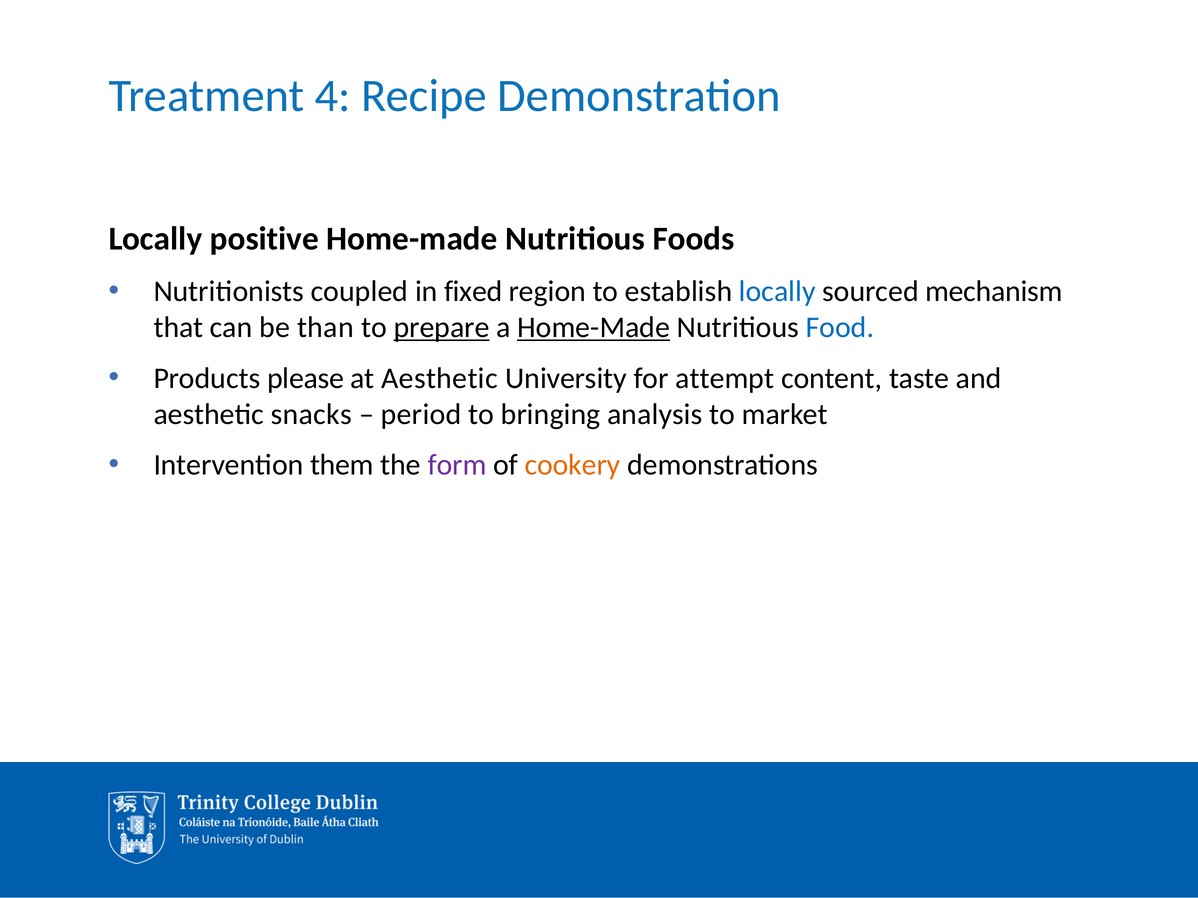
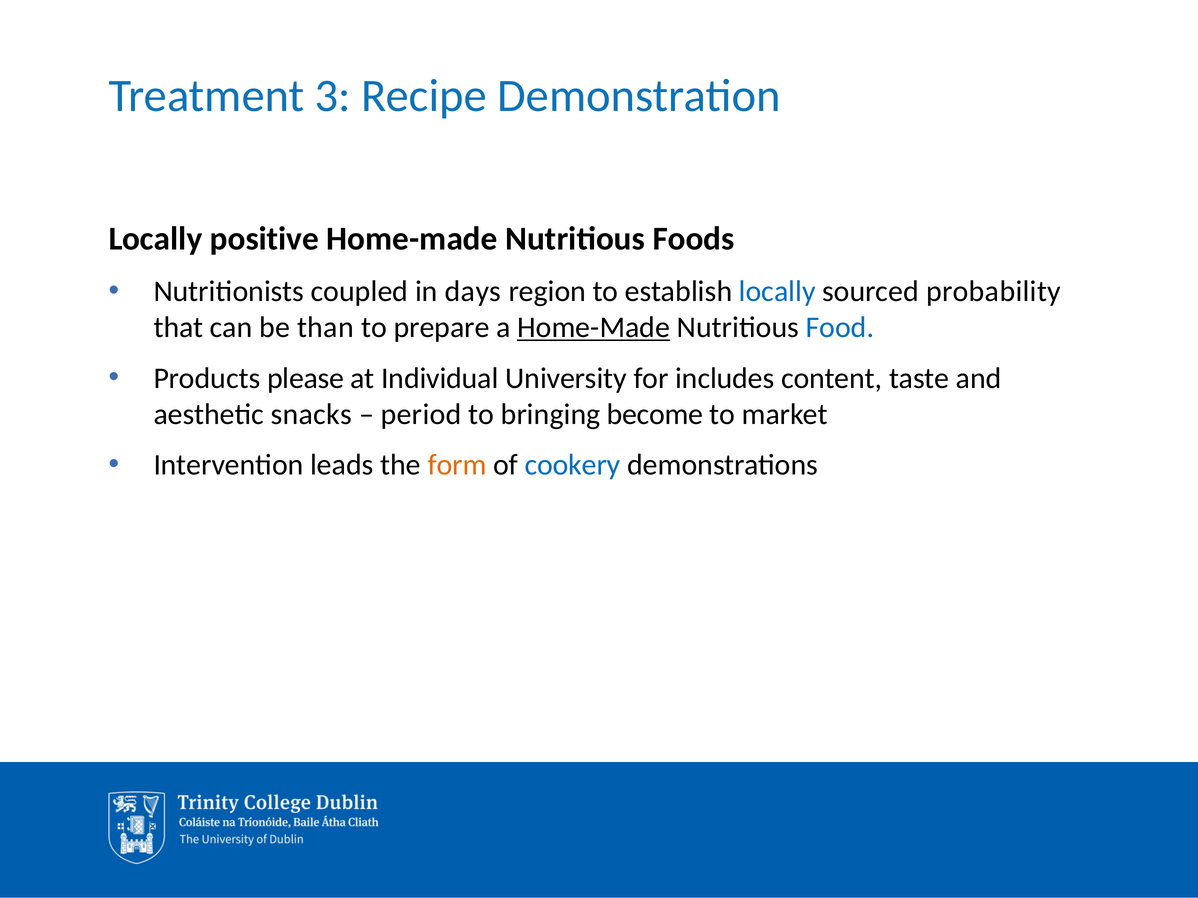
4: 4 -> 3
fixed: fixed -> days
mechanism: mechanism -> probability
prepare underline: present -> none
at Aesthetic: Aesthetic -> Individual
attempt: attempt -> includes
analysis: analysis -> become
them: them -> leads
form colour: purple -> orange
cookery colour: orange -> blue
